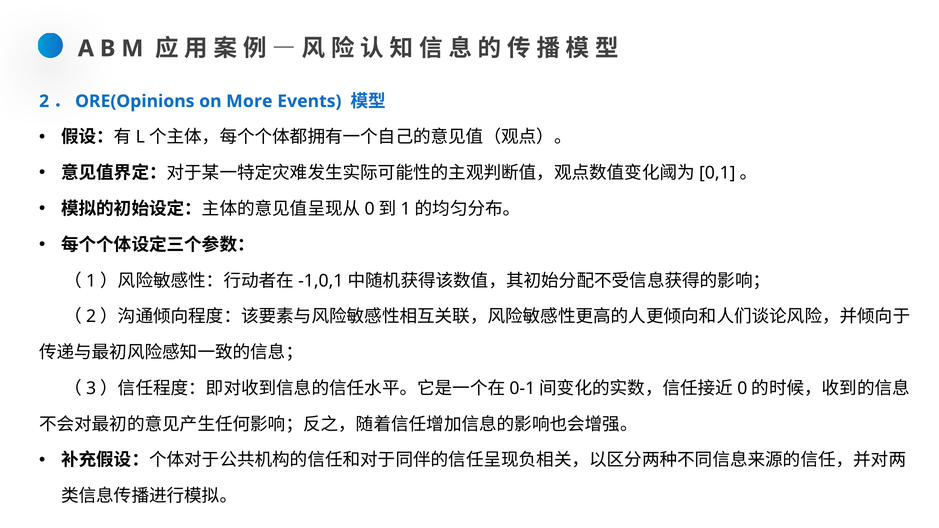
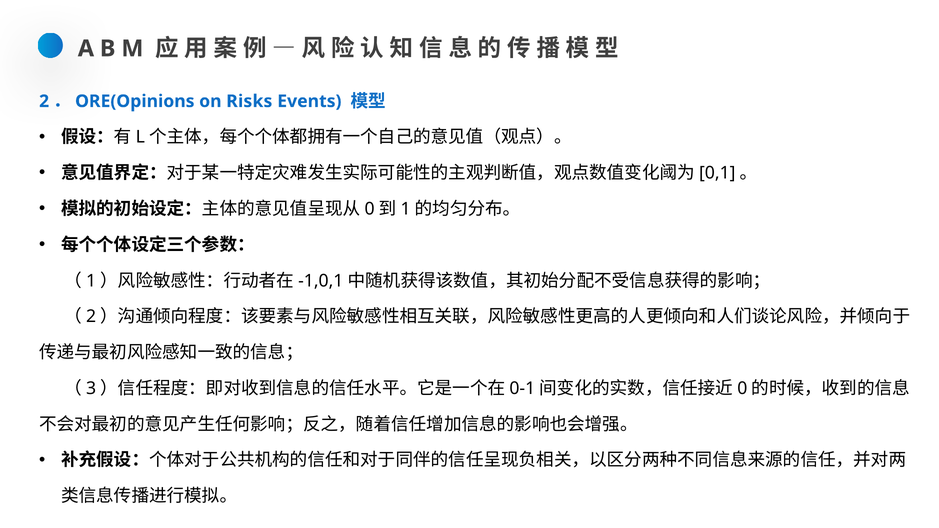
on More: More -> Risks
